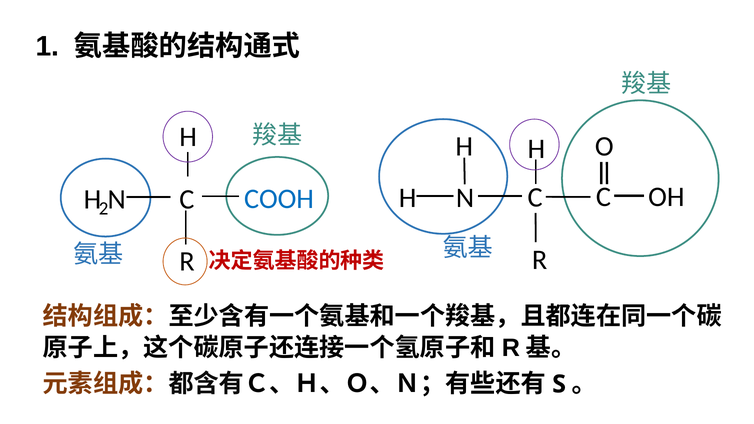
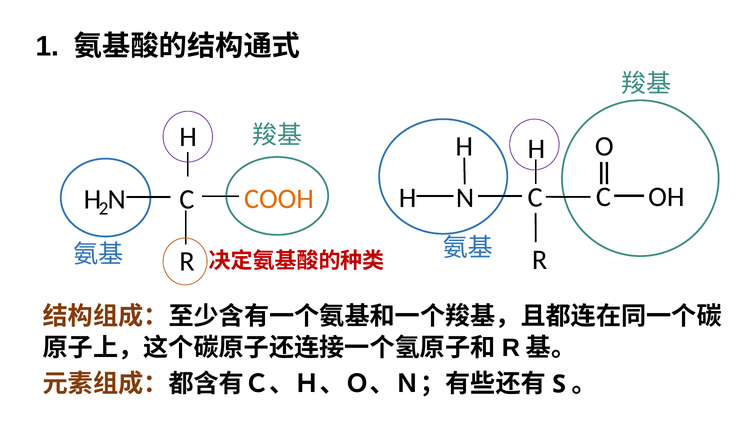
COOH colour: blue -> orange
